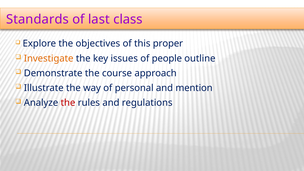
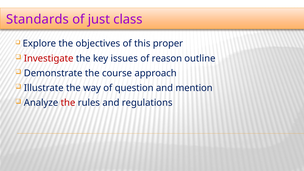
last: last -> just
Investigate colour: orange -> red
people: people -> reason
personal: personal -> question
